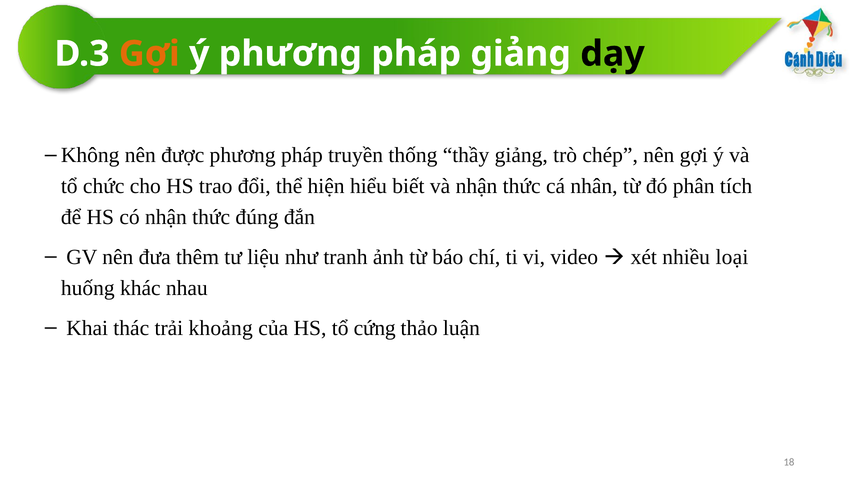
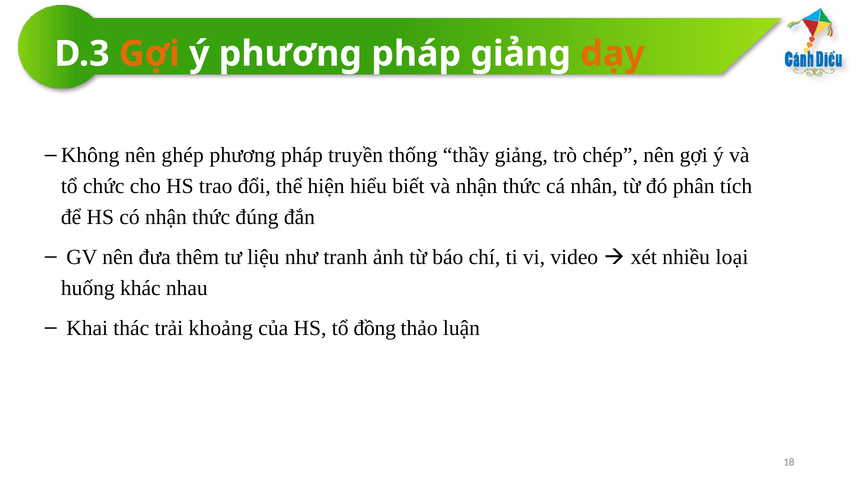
dạy colour: black -> orange
được: được -> ghép
cứng: cứng -> đồng
